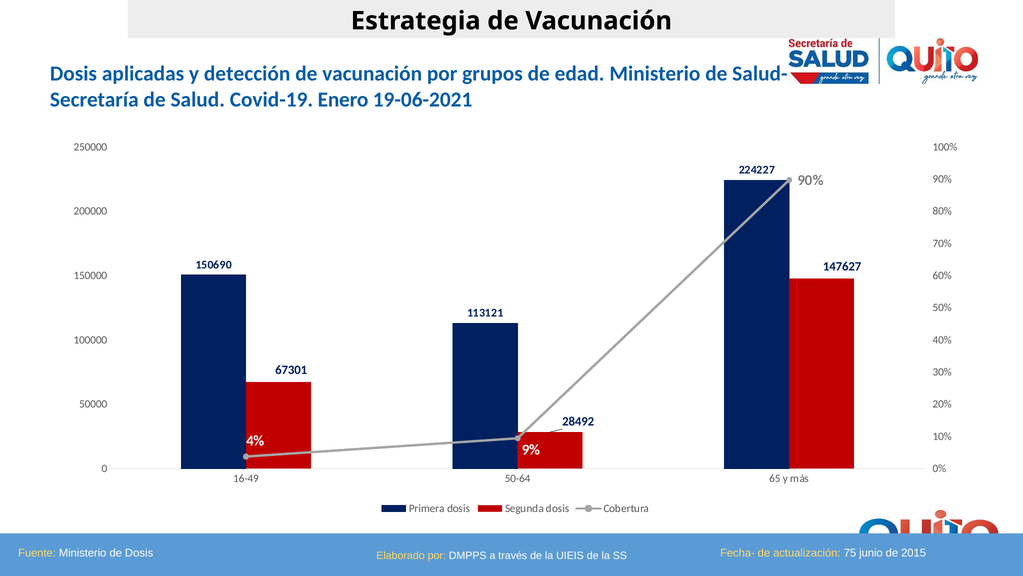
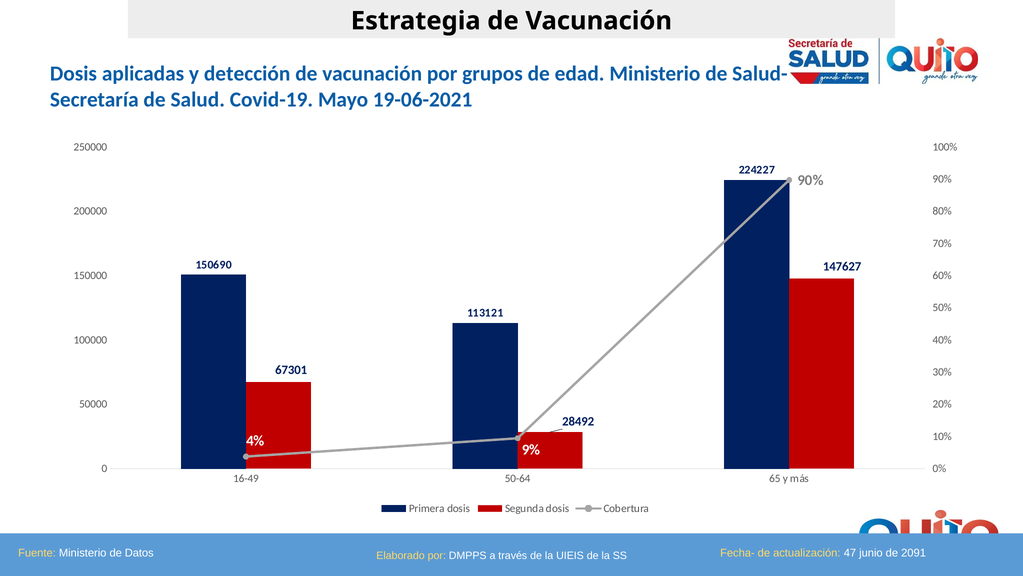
Enero: Enero -> Mayo
de Dosis: Dosis -> Datos
75: 75 -> 47
2015: 2015 -> 2091
